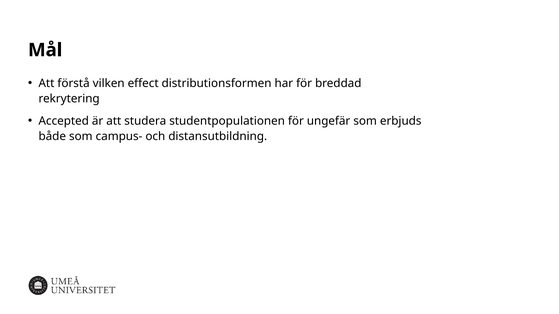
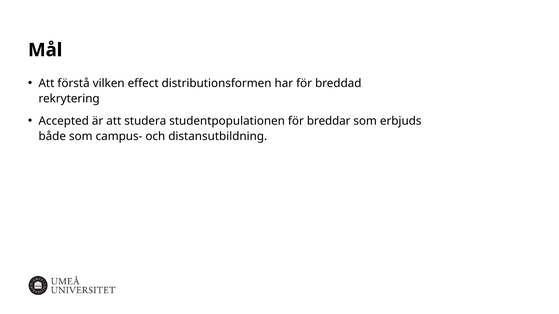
ungefär: ungefär -> breddar
